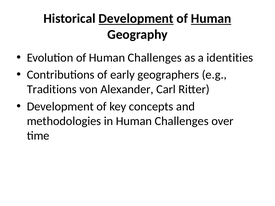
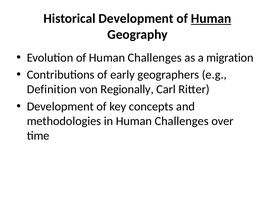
Development at (136, 19) underline: present -> none
identities: identities -> migration
Traditions: Traditions -> Definition
Alexander: Alexander -> Regionally
